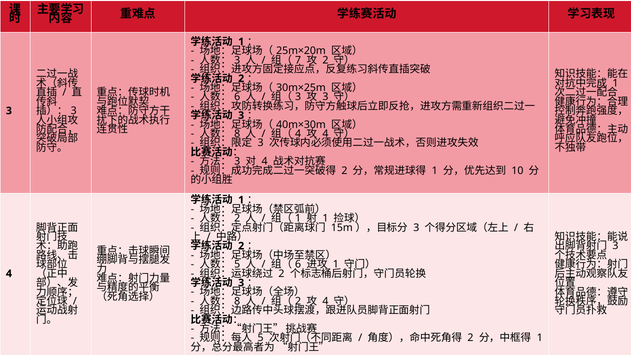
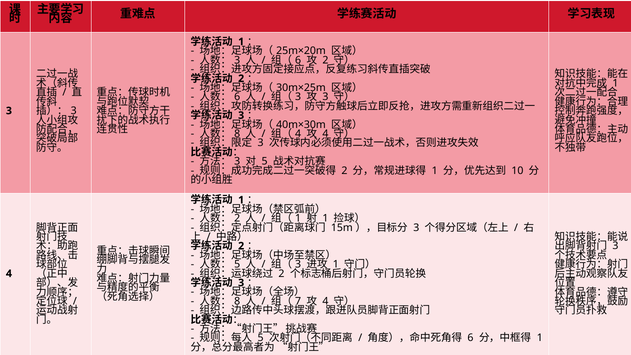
7 at (298, 60): 7 -> 6
4 at (265, 161): 4 -> 5
6 at (298, 264): 6 -> 3
2 at (298, 301): 2 -> 7
2 at (470, 338): 2 -> 6
